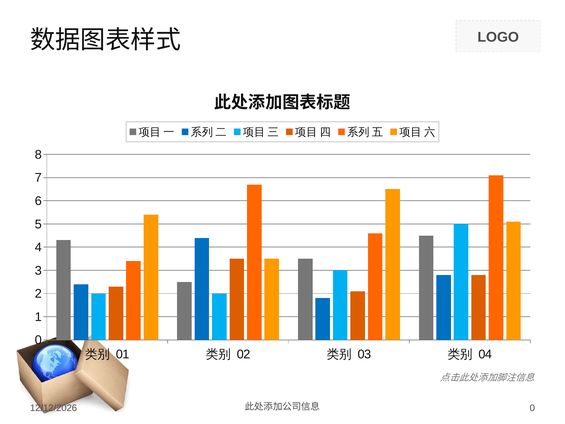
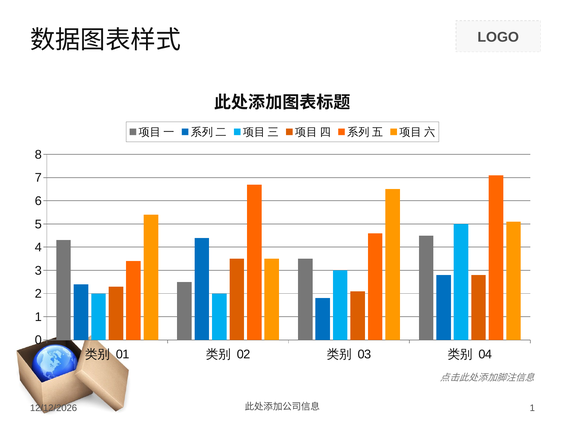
0 at (532, 408): 0 -> 1
